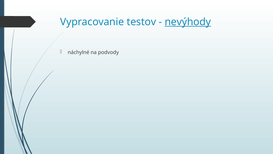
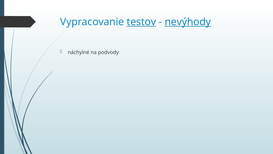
testov underline: none -> present
